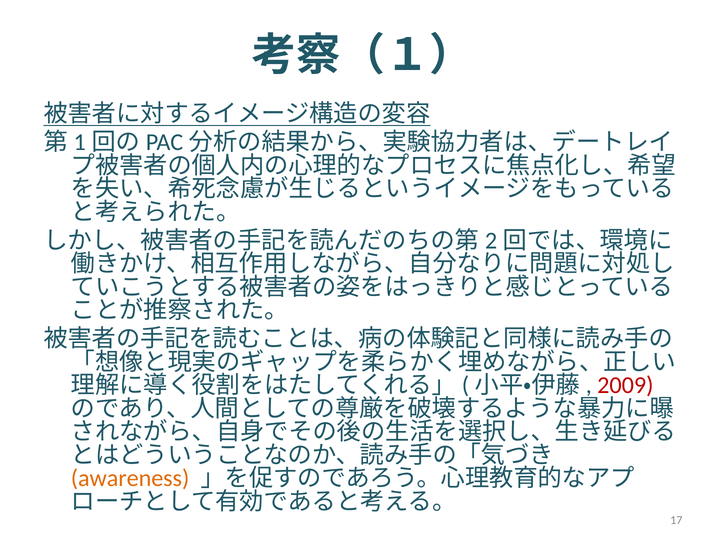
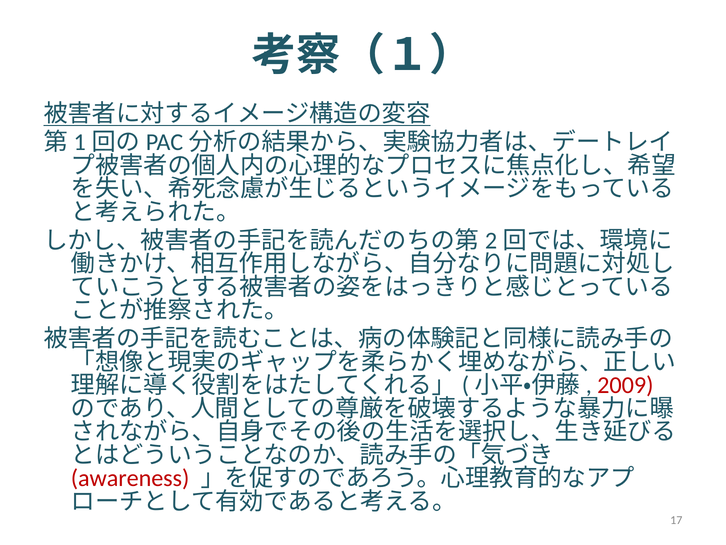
awareness colour: orange -> red
